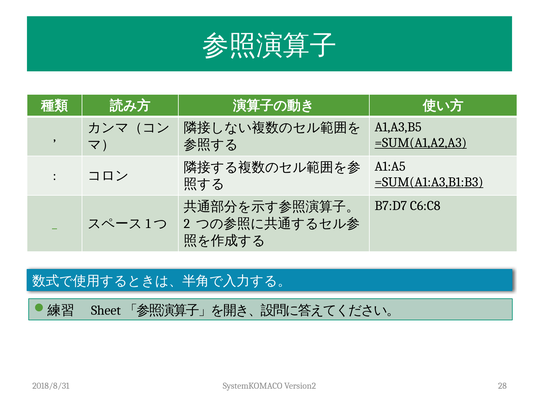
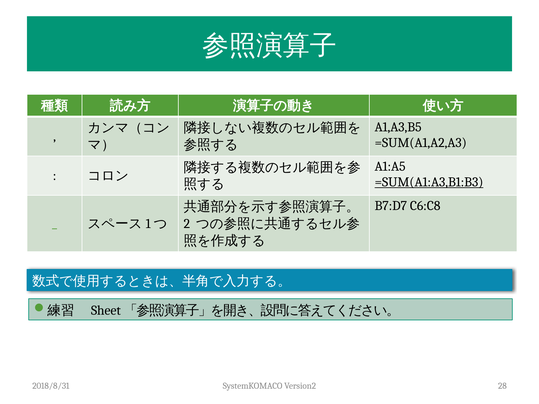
=SUM(A1,A2,A3 underline: present -> none
